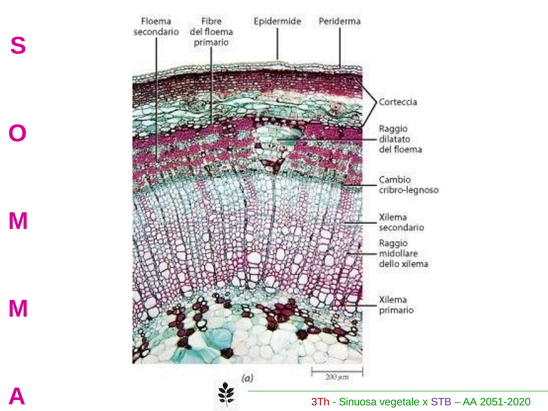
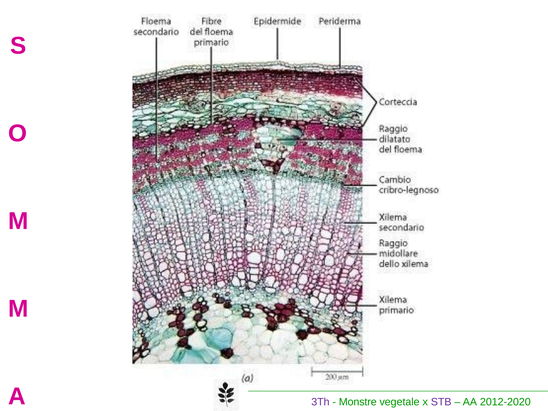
3Th colour: red -> purple
Sinuosa: Sinuosa -> Monstre
2051-2020: 2051-2020 -> 2012-2020
